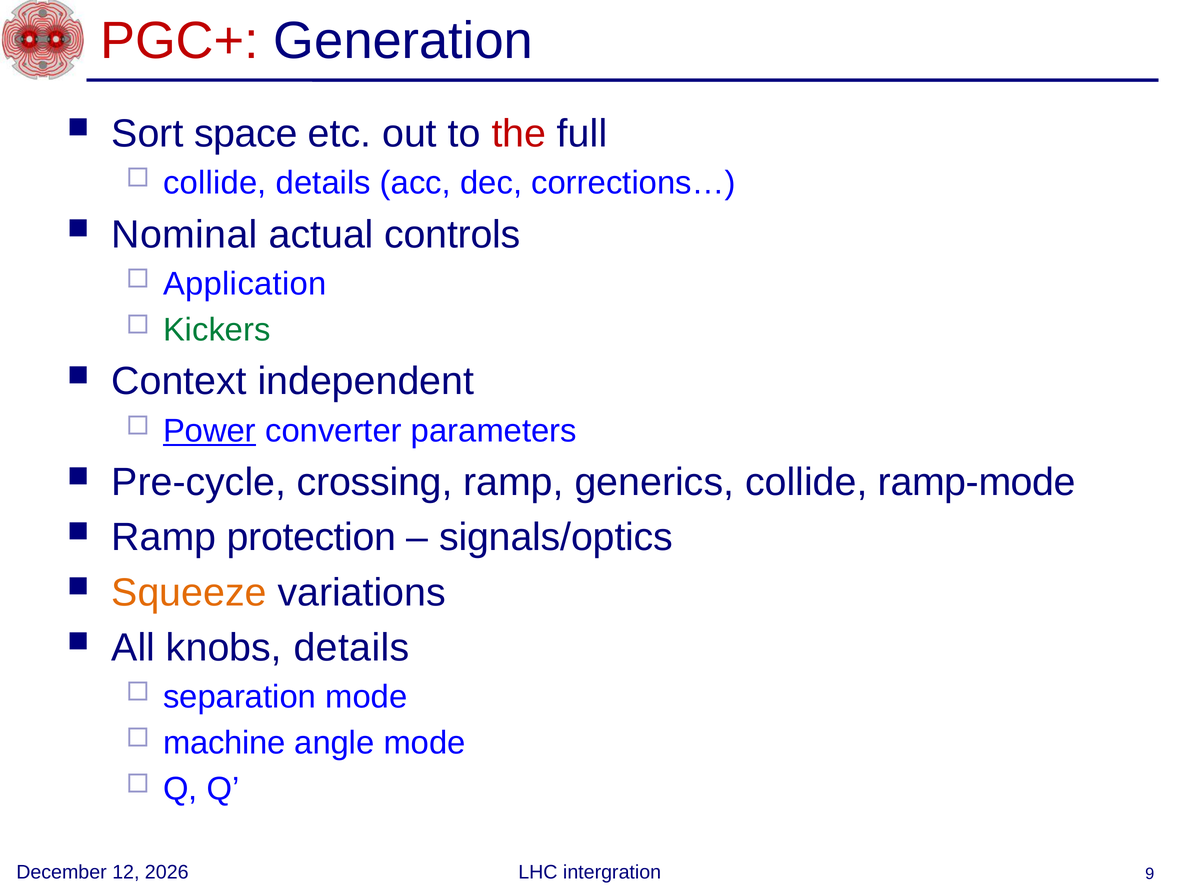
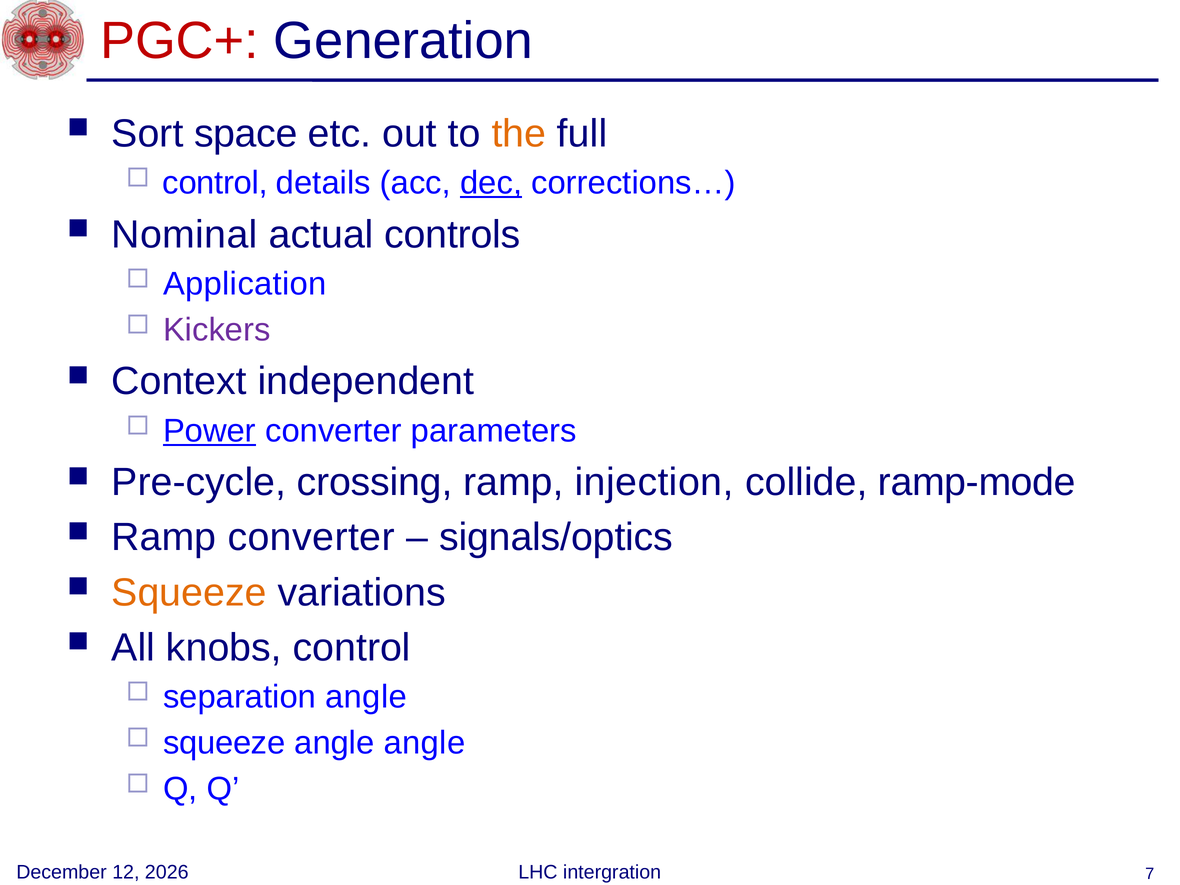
the colour: red -> orange
collide at (215, 183): collide -> control
dec underline: none -> present
Kickers colour: green -> purple
generics: generics -> injection
Ramp protection: protection -> converter
knobs details: details -> control
separation mode: mode -> angle
machine at (224, 743): machine -> squeeze
angle mode: mode -> angle
9: 9 -> 7
